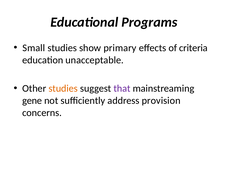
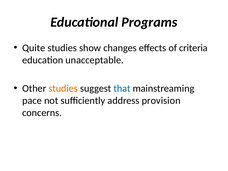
Small: Small -> Quite
primary: primary -> changes
that colour: purple -> blue
gene: gene -> pace
